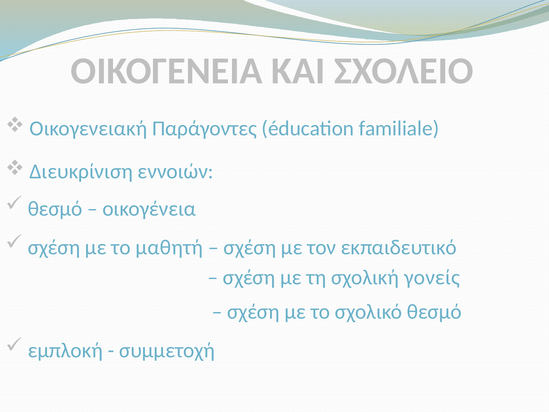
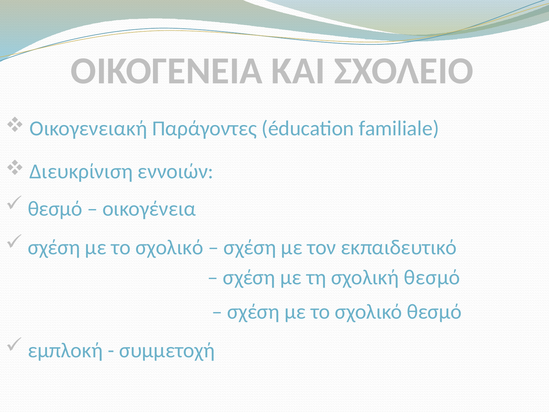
μαθητή at (169, 247): μαθητή -> σχολικό
σχολική γονείς: γονείς -> θεσμό
